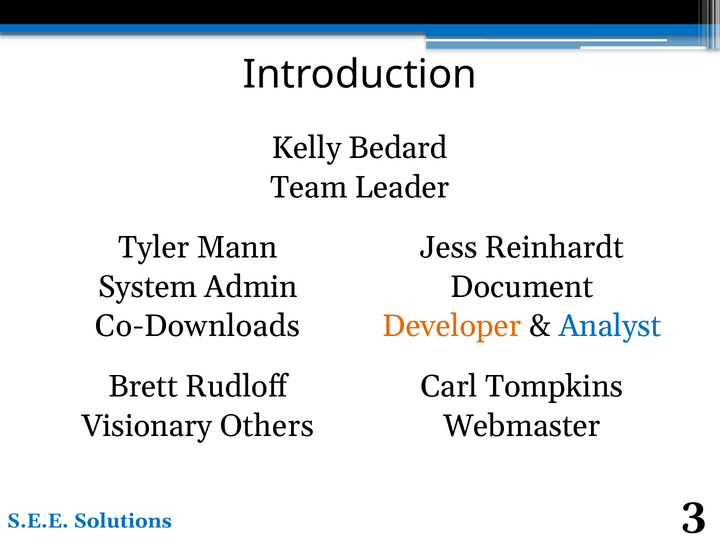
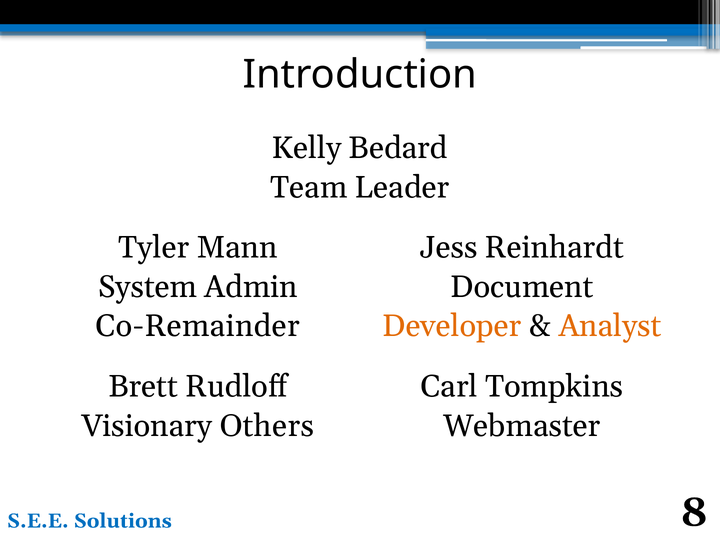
Co-Downloads: Co-Downloads -> Co-Remainder
Analyst colour: blue -> orange
3: 3 -> 8
